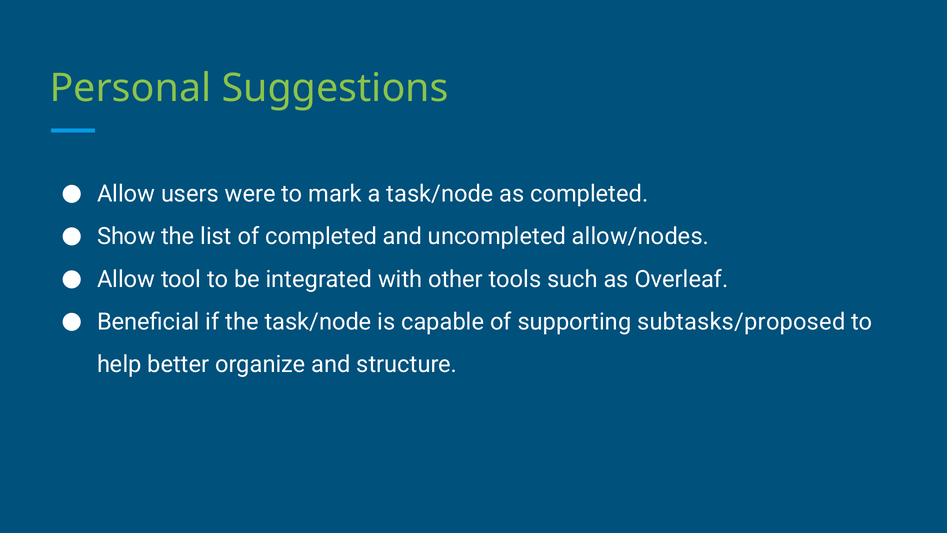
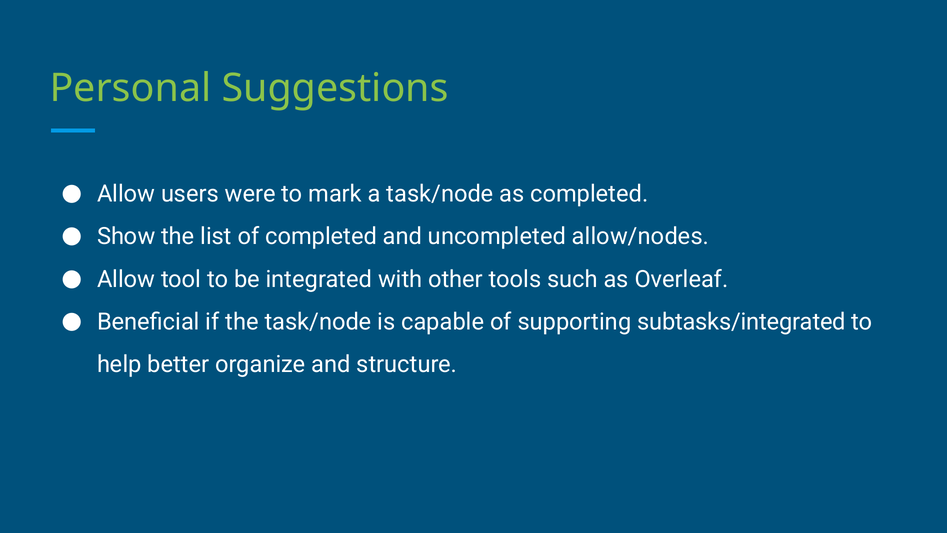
subtasks/proposed: subtasks/proposed -> subtasks/integrated
